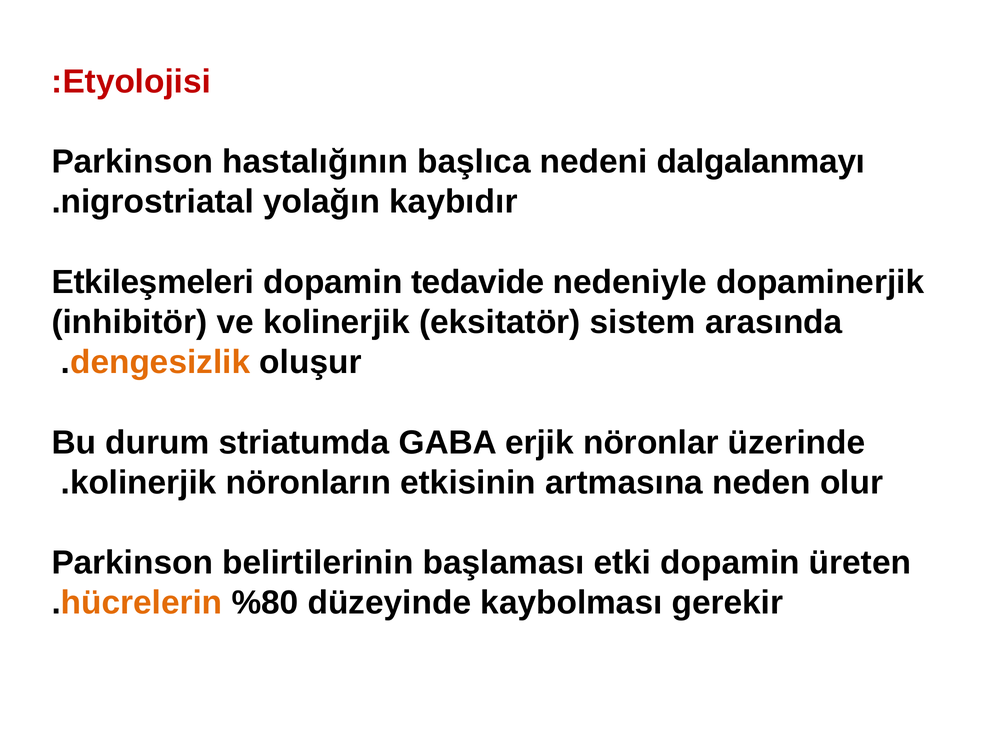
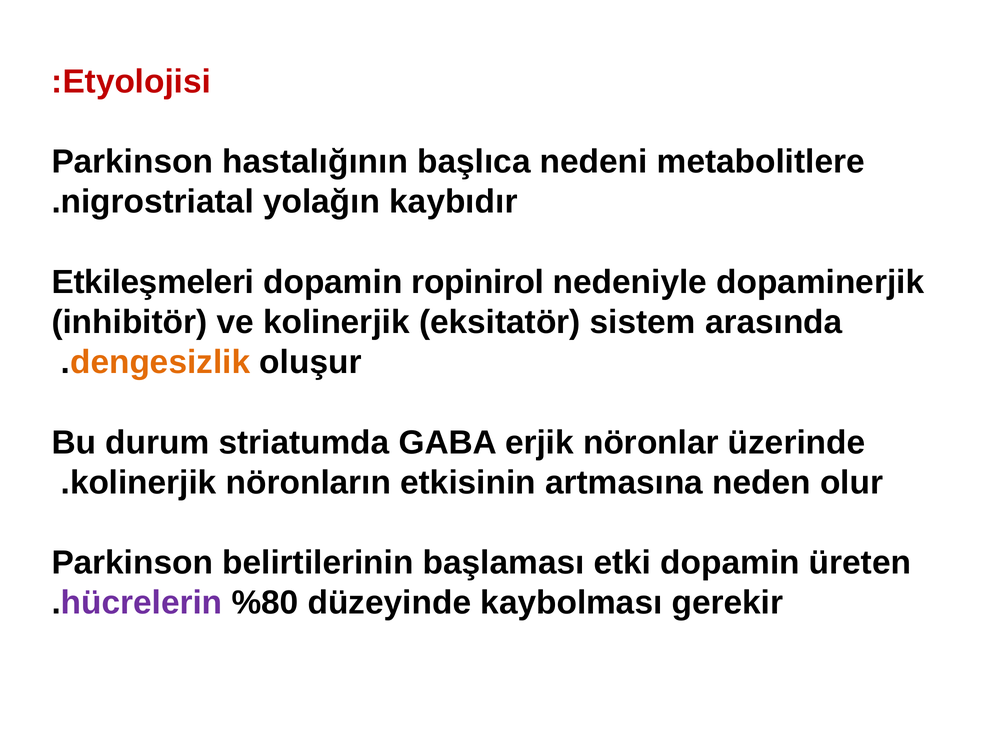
dalgalanmayı: dalgalanmayı -> metabolitlere
tedavide: tedavide -> ropinirol
hücrelerin colour: orange -> purple
